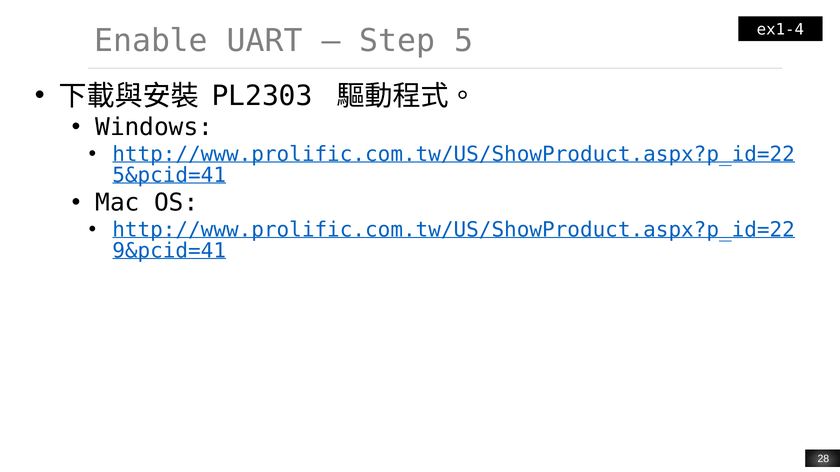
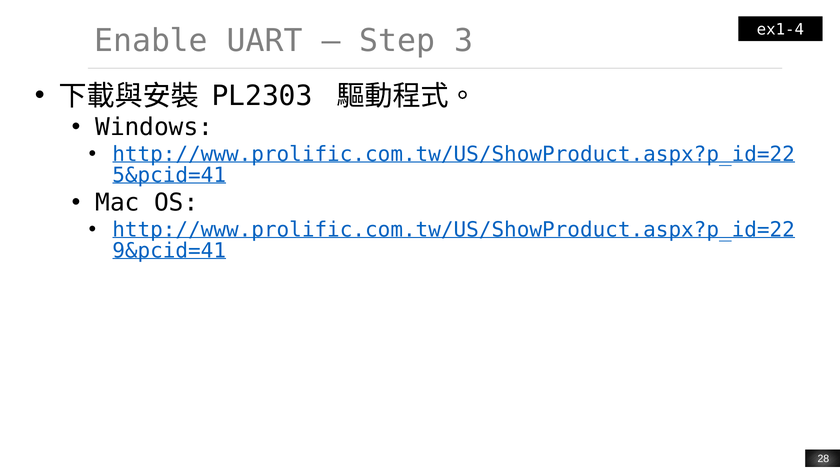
5: 5 -> 3
